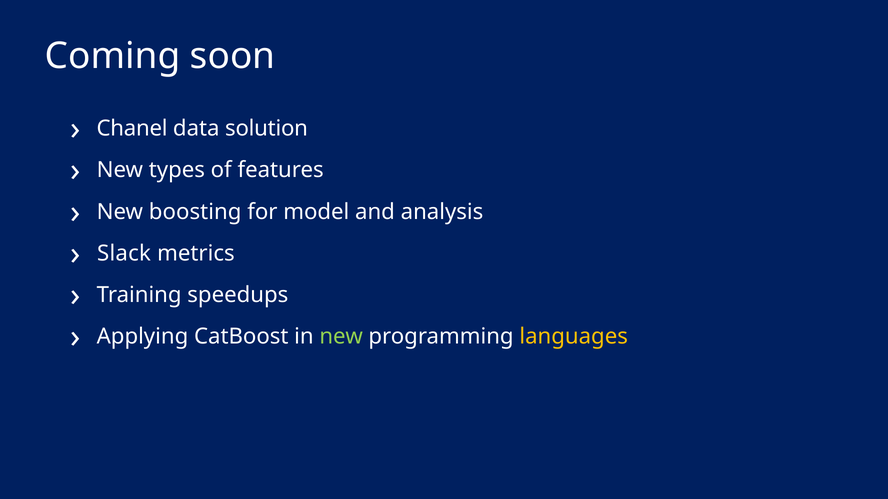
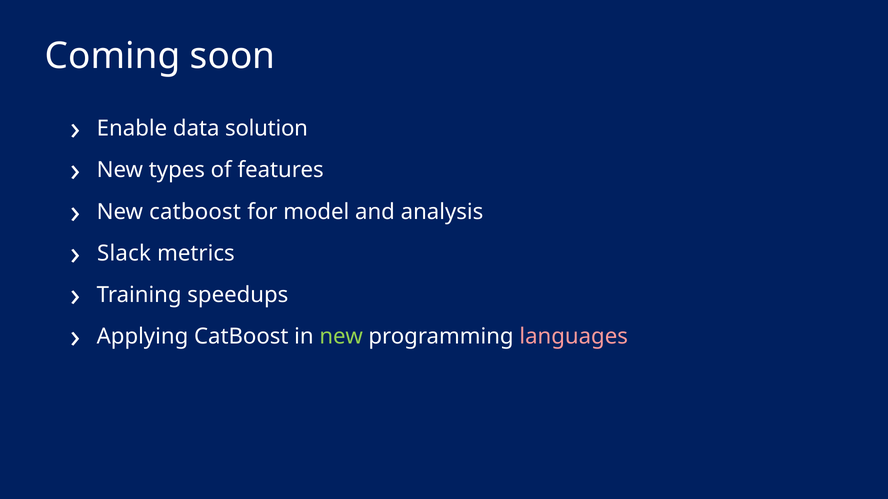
Chanel: Chanel -> Enable
New boosting: boosting -> catboost
languages colour: yellow -> pink
